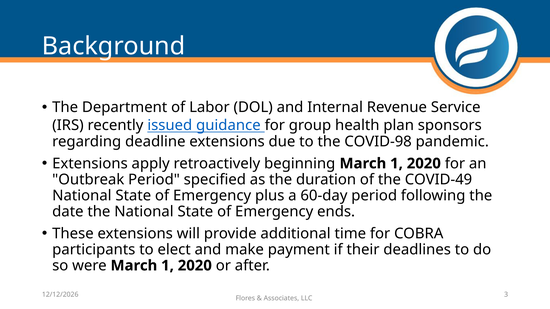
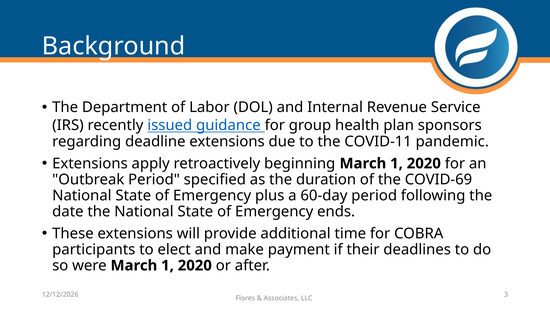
COVID-98: COVID-98 -> COVID-11
COVID-49: COVID-49 -> COVID-69
